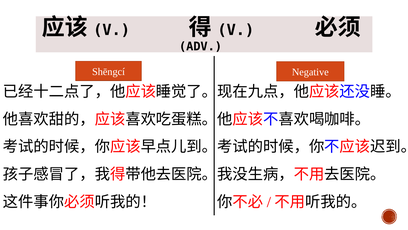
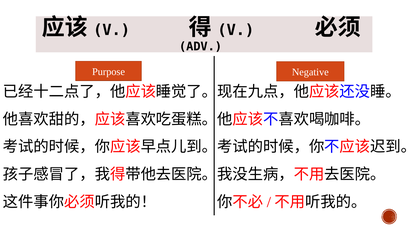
Shēngcí: Shēngcí -> Purpose
